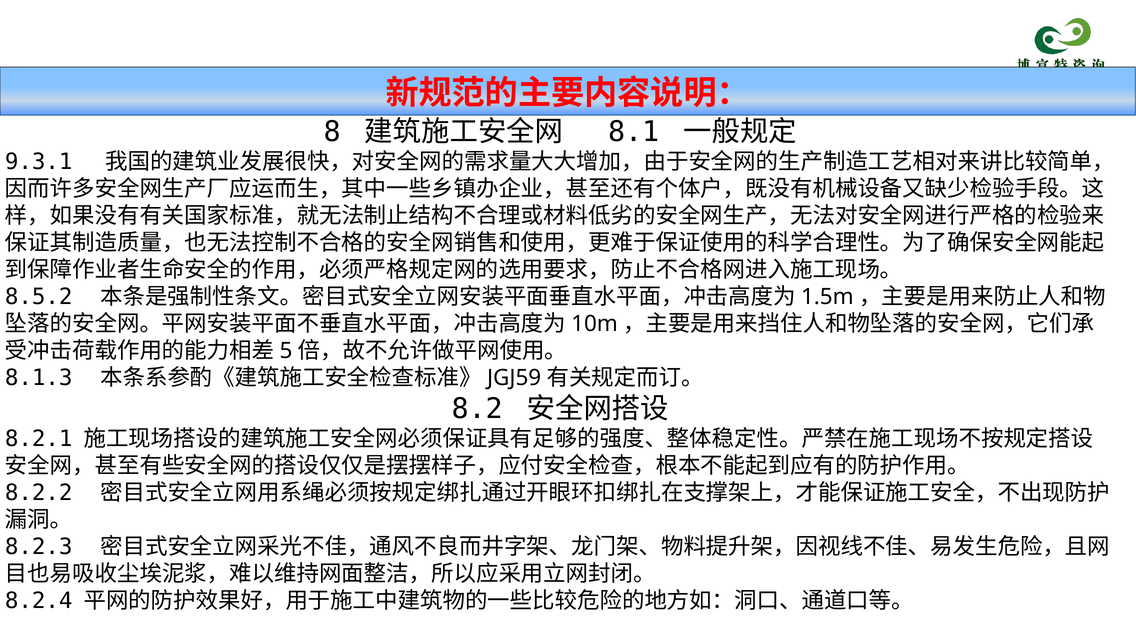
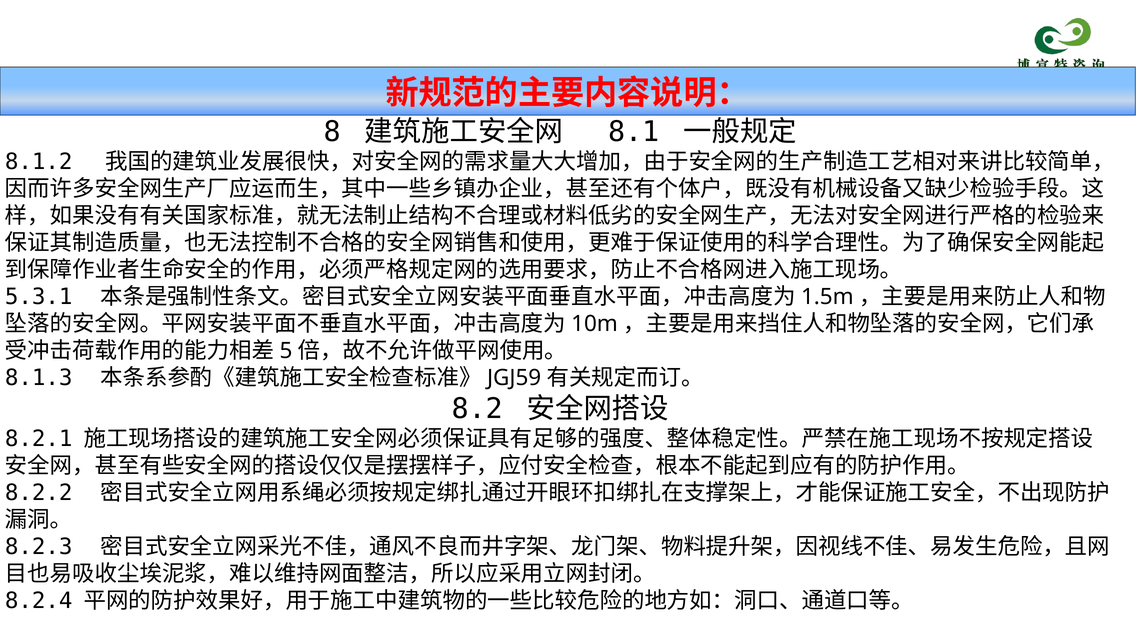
9.3.1: 9.3.1 -> 8.1.2
8.5.2: 8.5.2 -> 5.3.1
